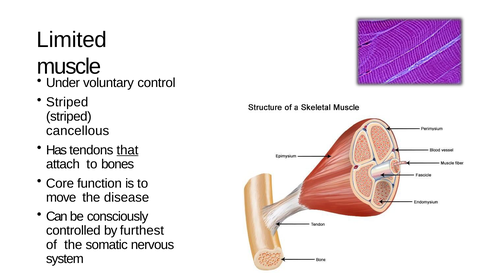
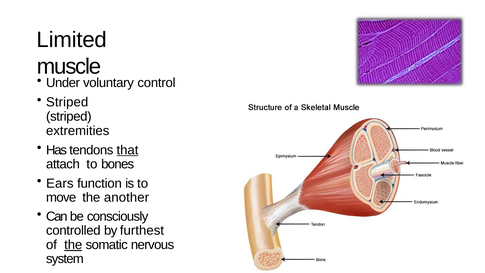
cancellous: cancellous -> extremities
Core: Core -> Ears
disease: disease -> another
the at (73, 245) underline: none -> present
